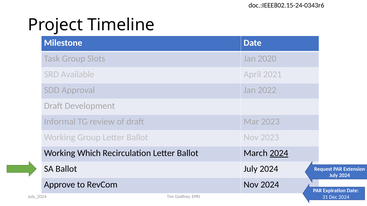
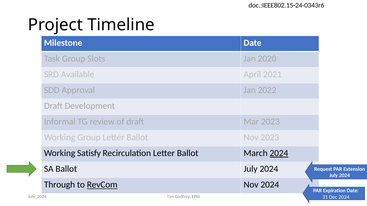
Which: Which -> Satisfy
Approve: Approve -> Through
RevCom underline: none -> present
